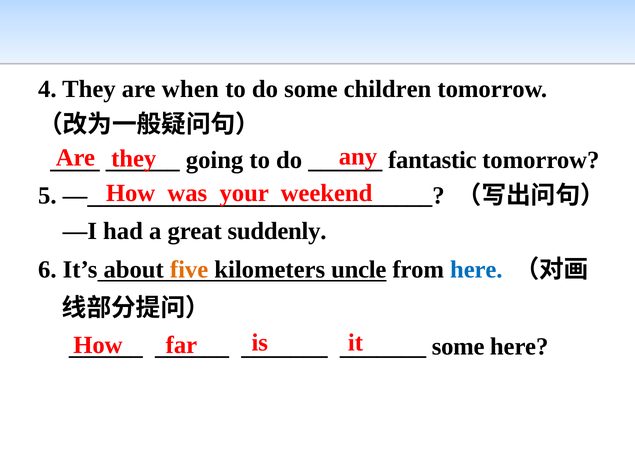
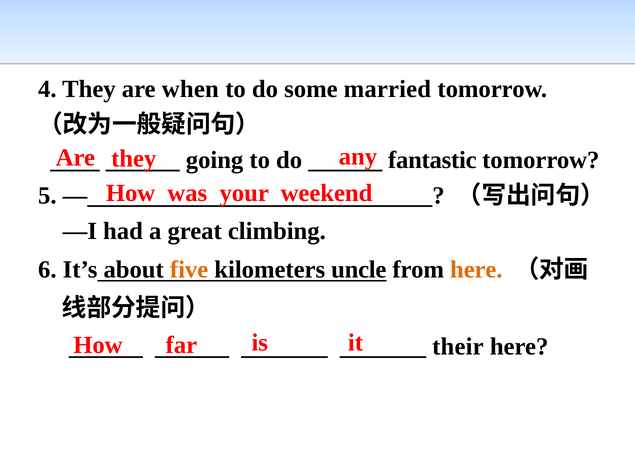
children: children -> married
suddenly: suddenly -> climbing
here at (476, 270) colour: blue -> orange
some at (458, 347): some -> their
